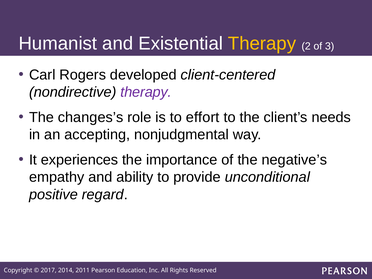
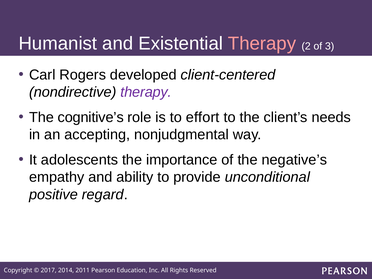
Therapy at (262, 44) colour: yellow -> pink
changes’s: changes’s -> cognitive’s
experiences: experiences -> adolescents
